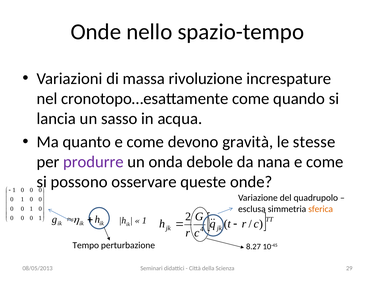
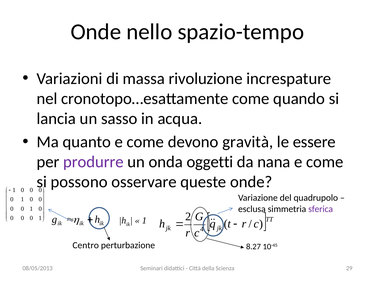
stesse: stesse -> essere
debole: debole -> oggetti
sferica colour: orange -> purple
Tempo: Tempo -> Centro
